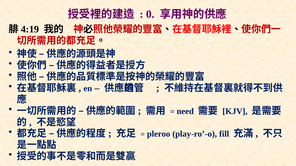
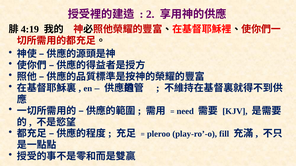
0: 0 -> 2
